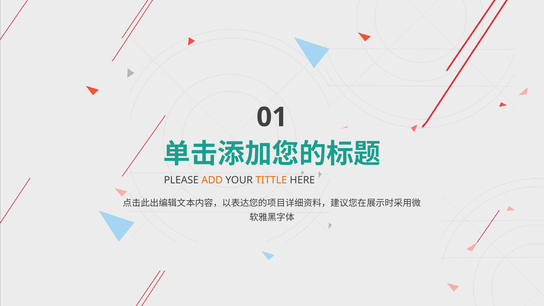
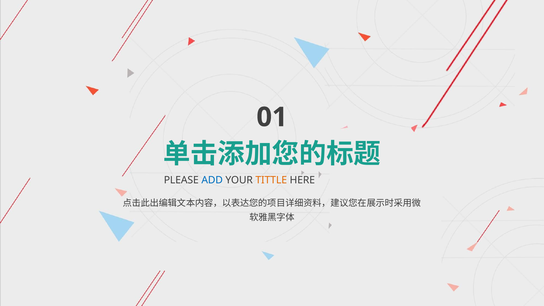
ADD colour: orange -> blue
